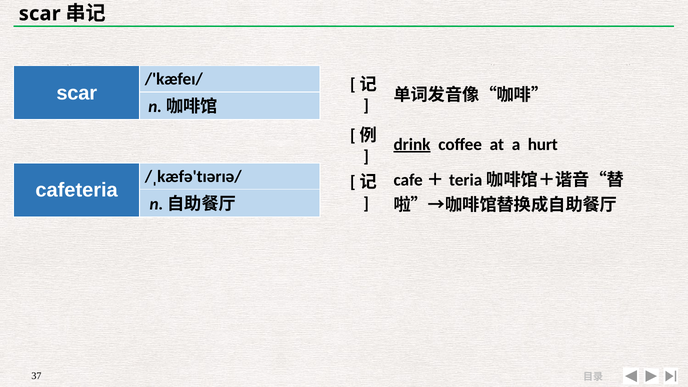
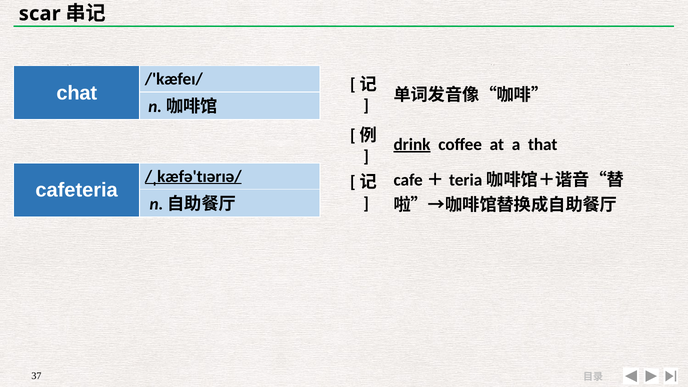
scar at (77, 93): scar -> chat
hurt: hurt -> that
/ˌkæfə'tɪərɪə/ underline: none -> present
